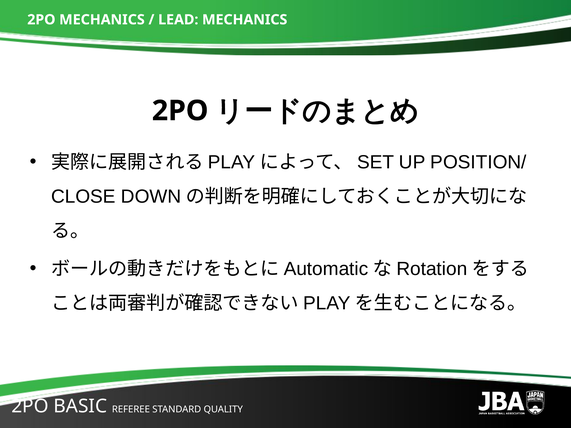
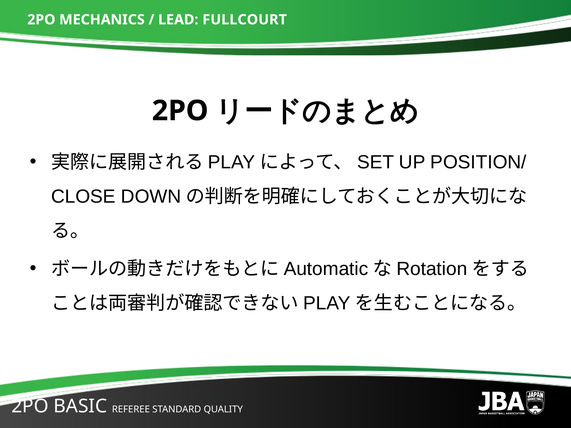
LEAD MECHANICS: MECHANICS -> FULLCOURT
